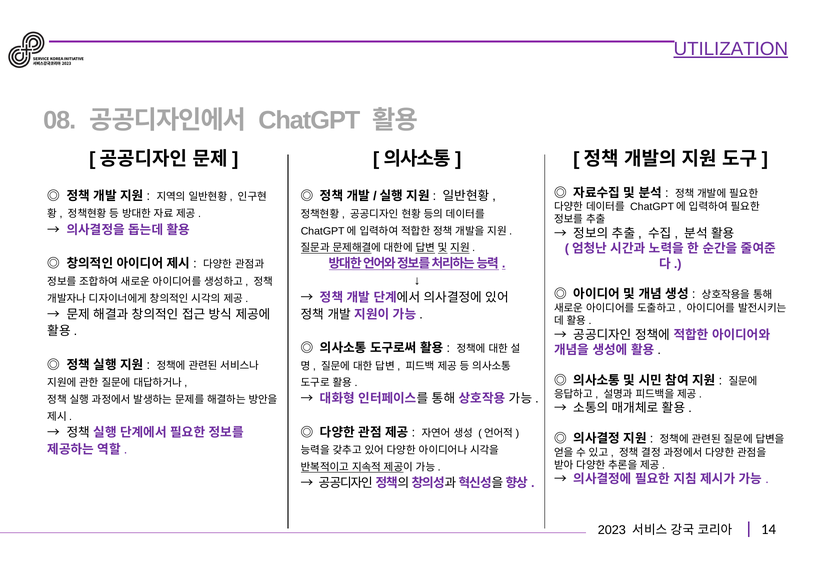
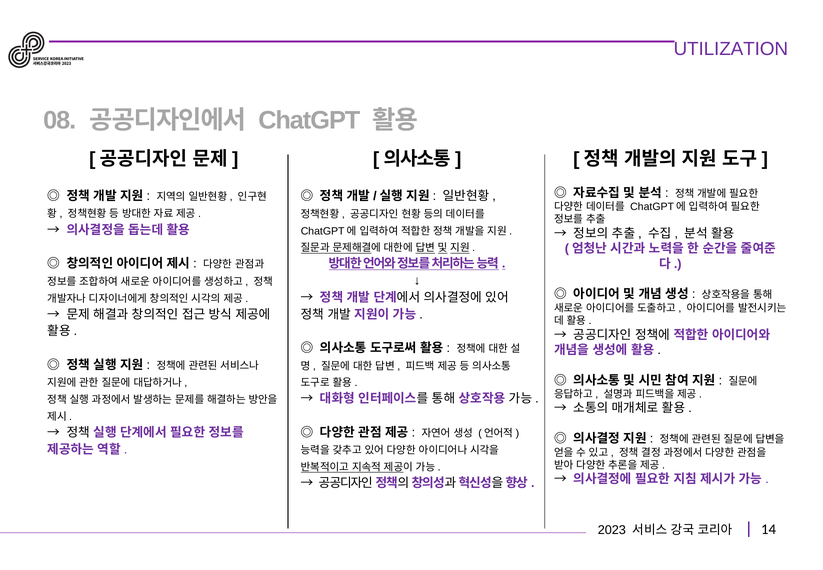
UTILIZATION underline: present -> none
